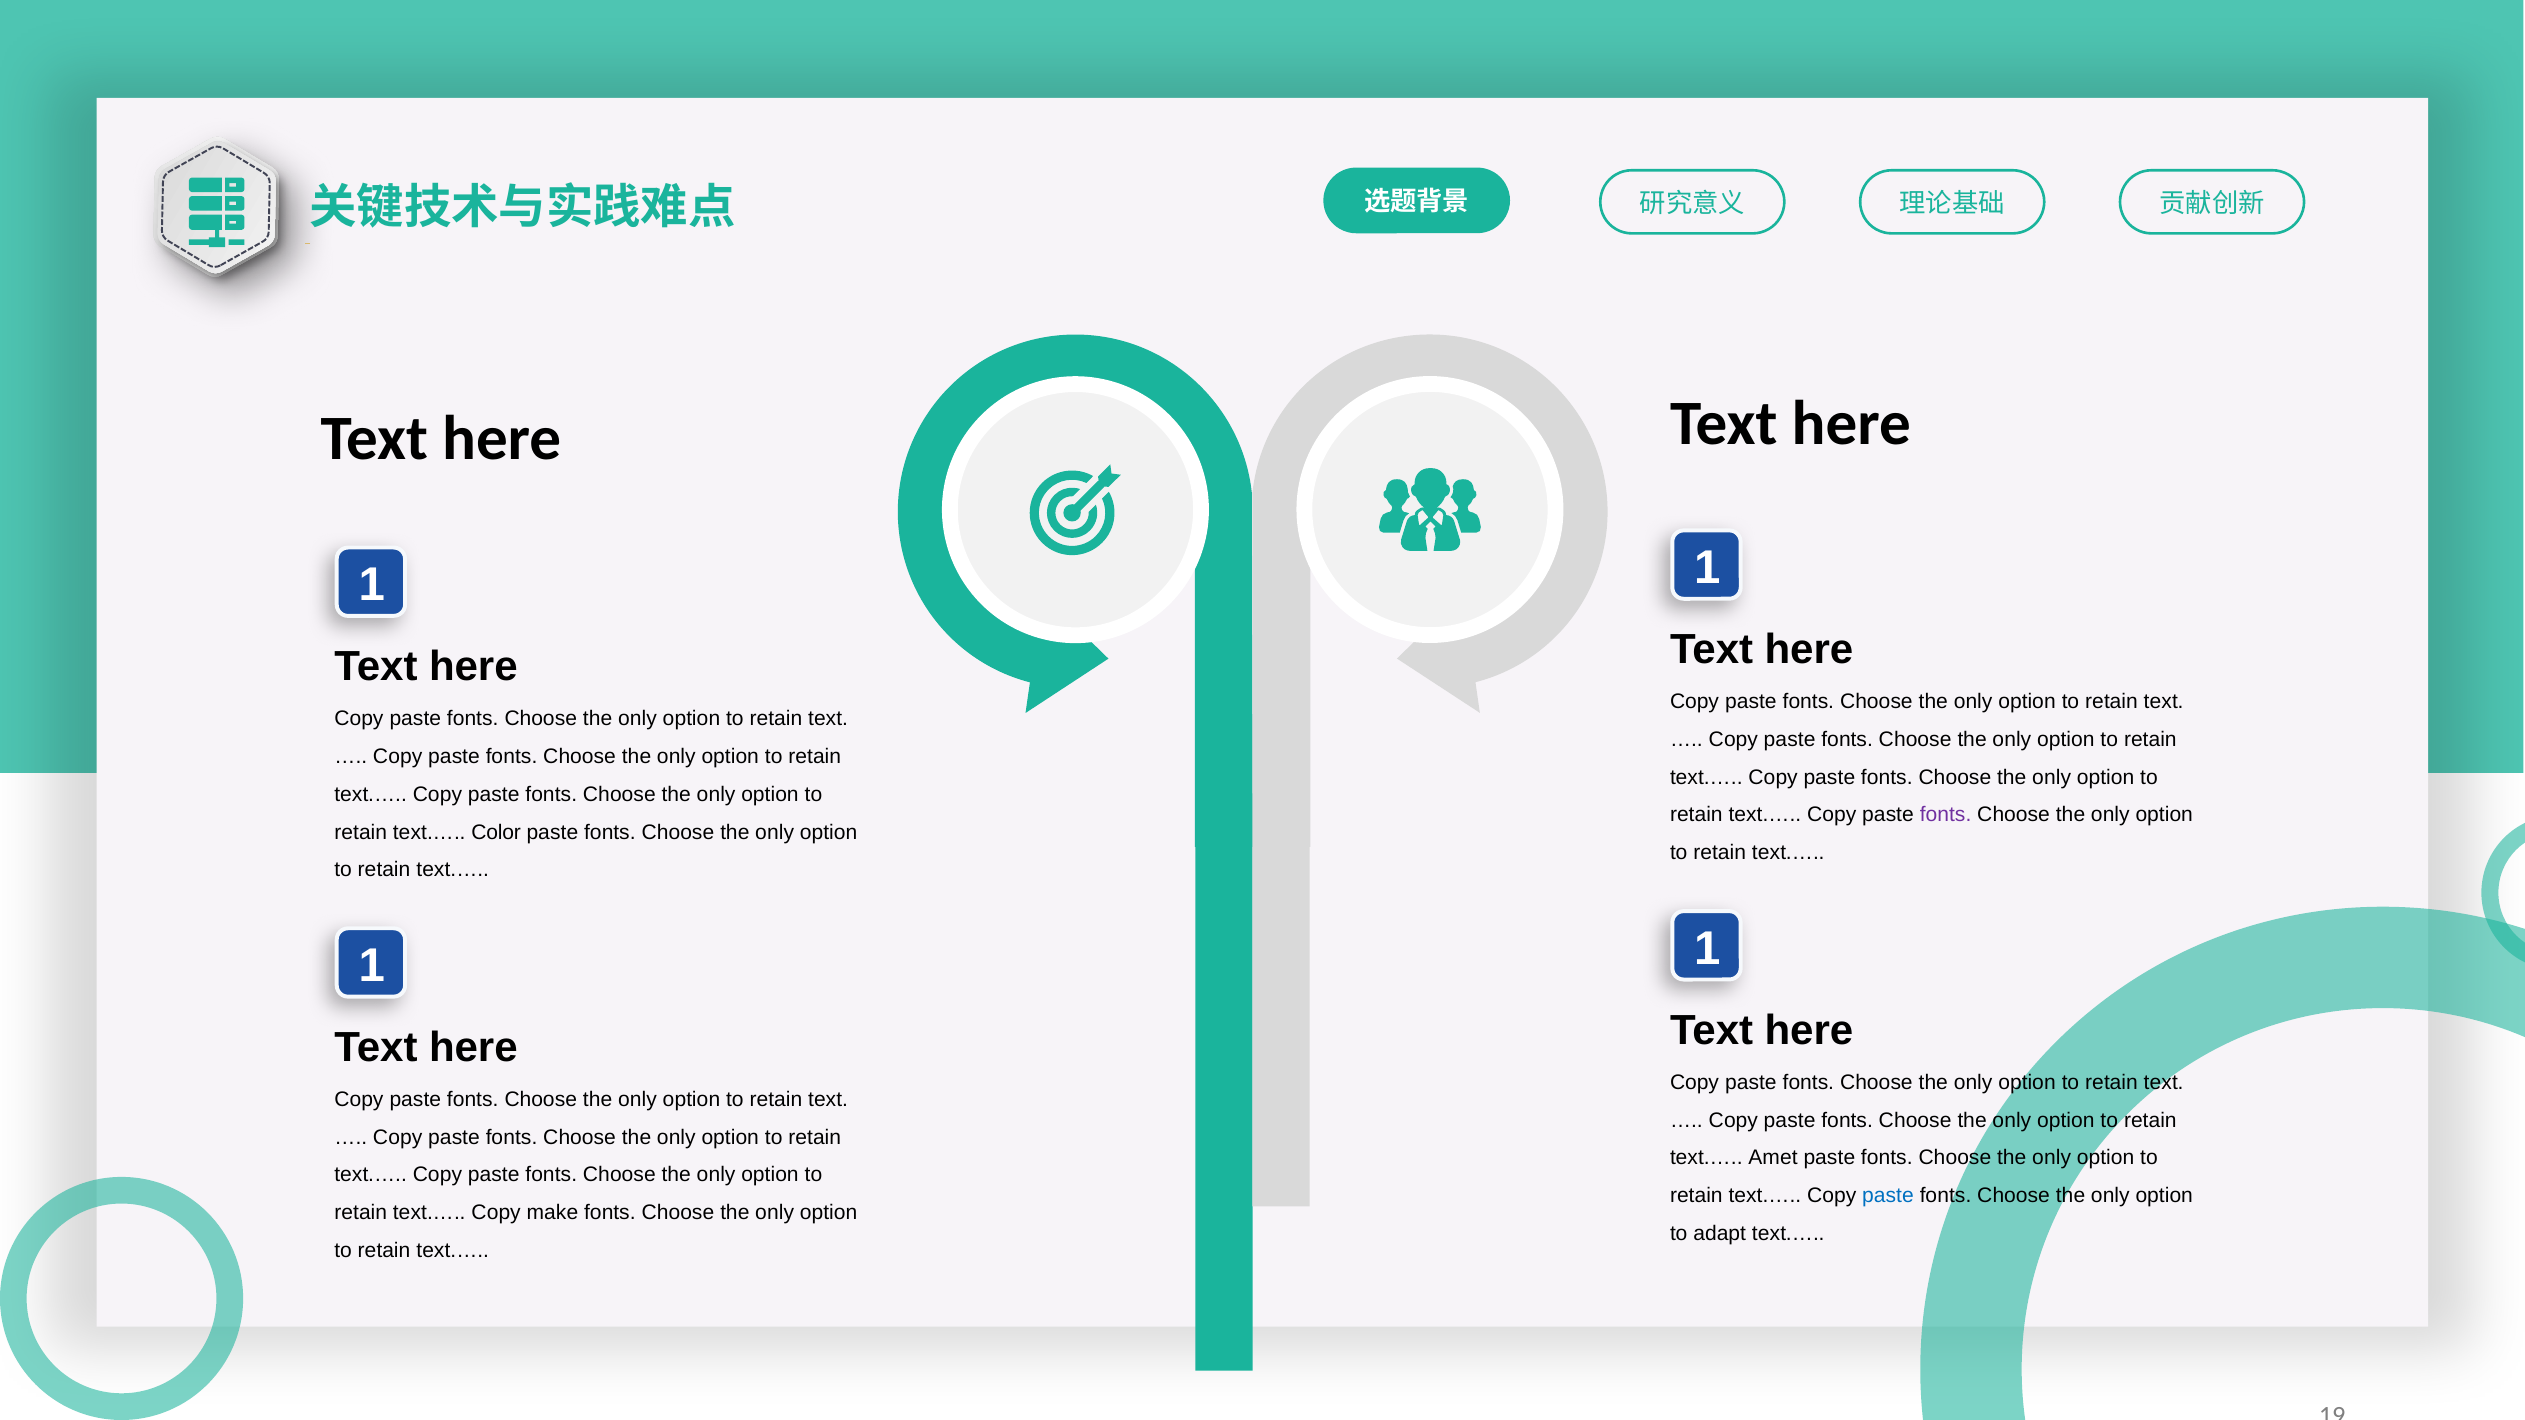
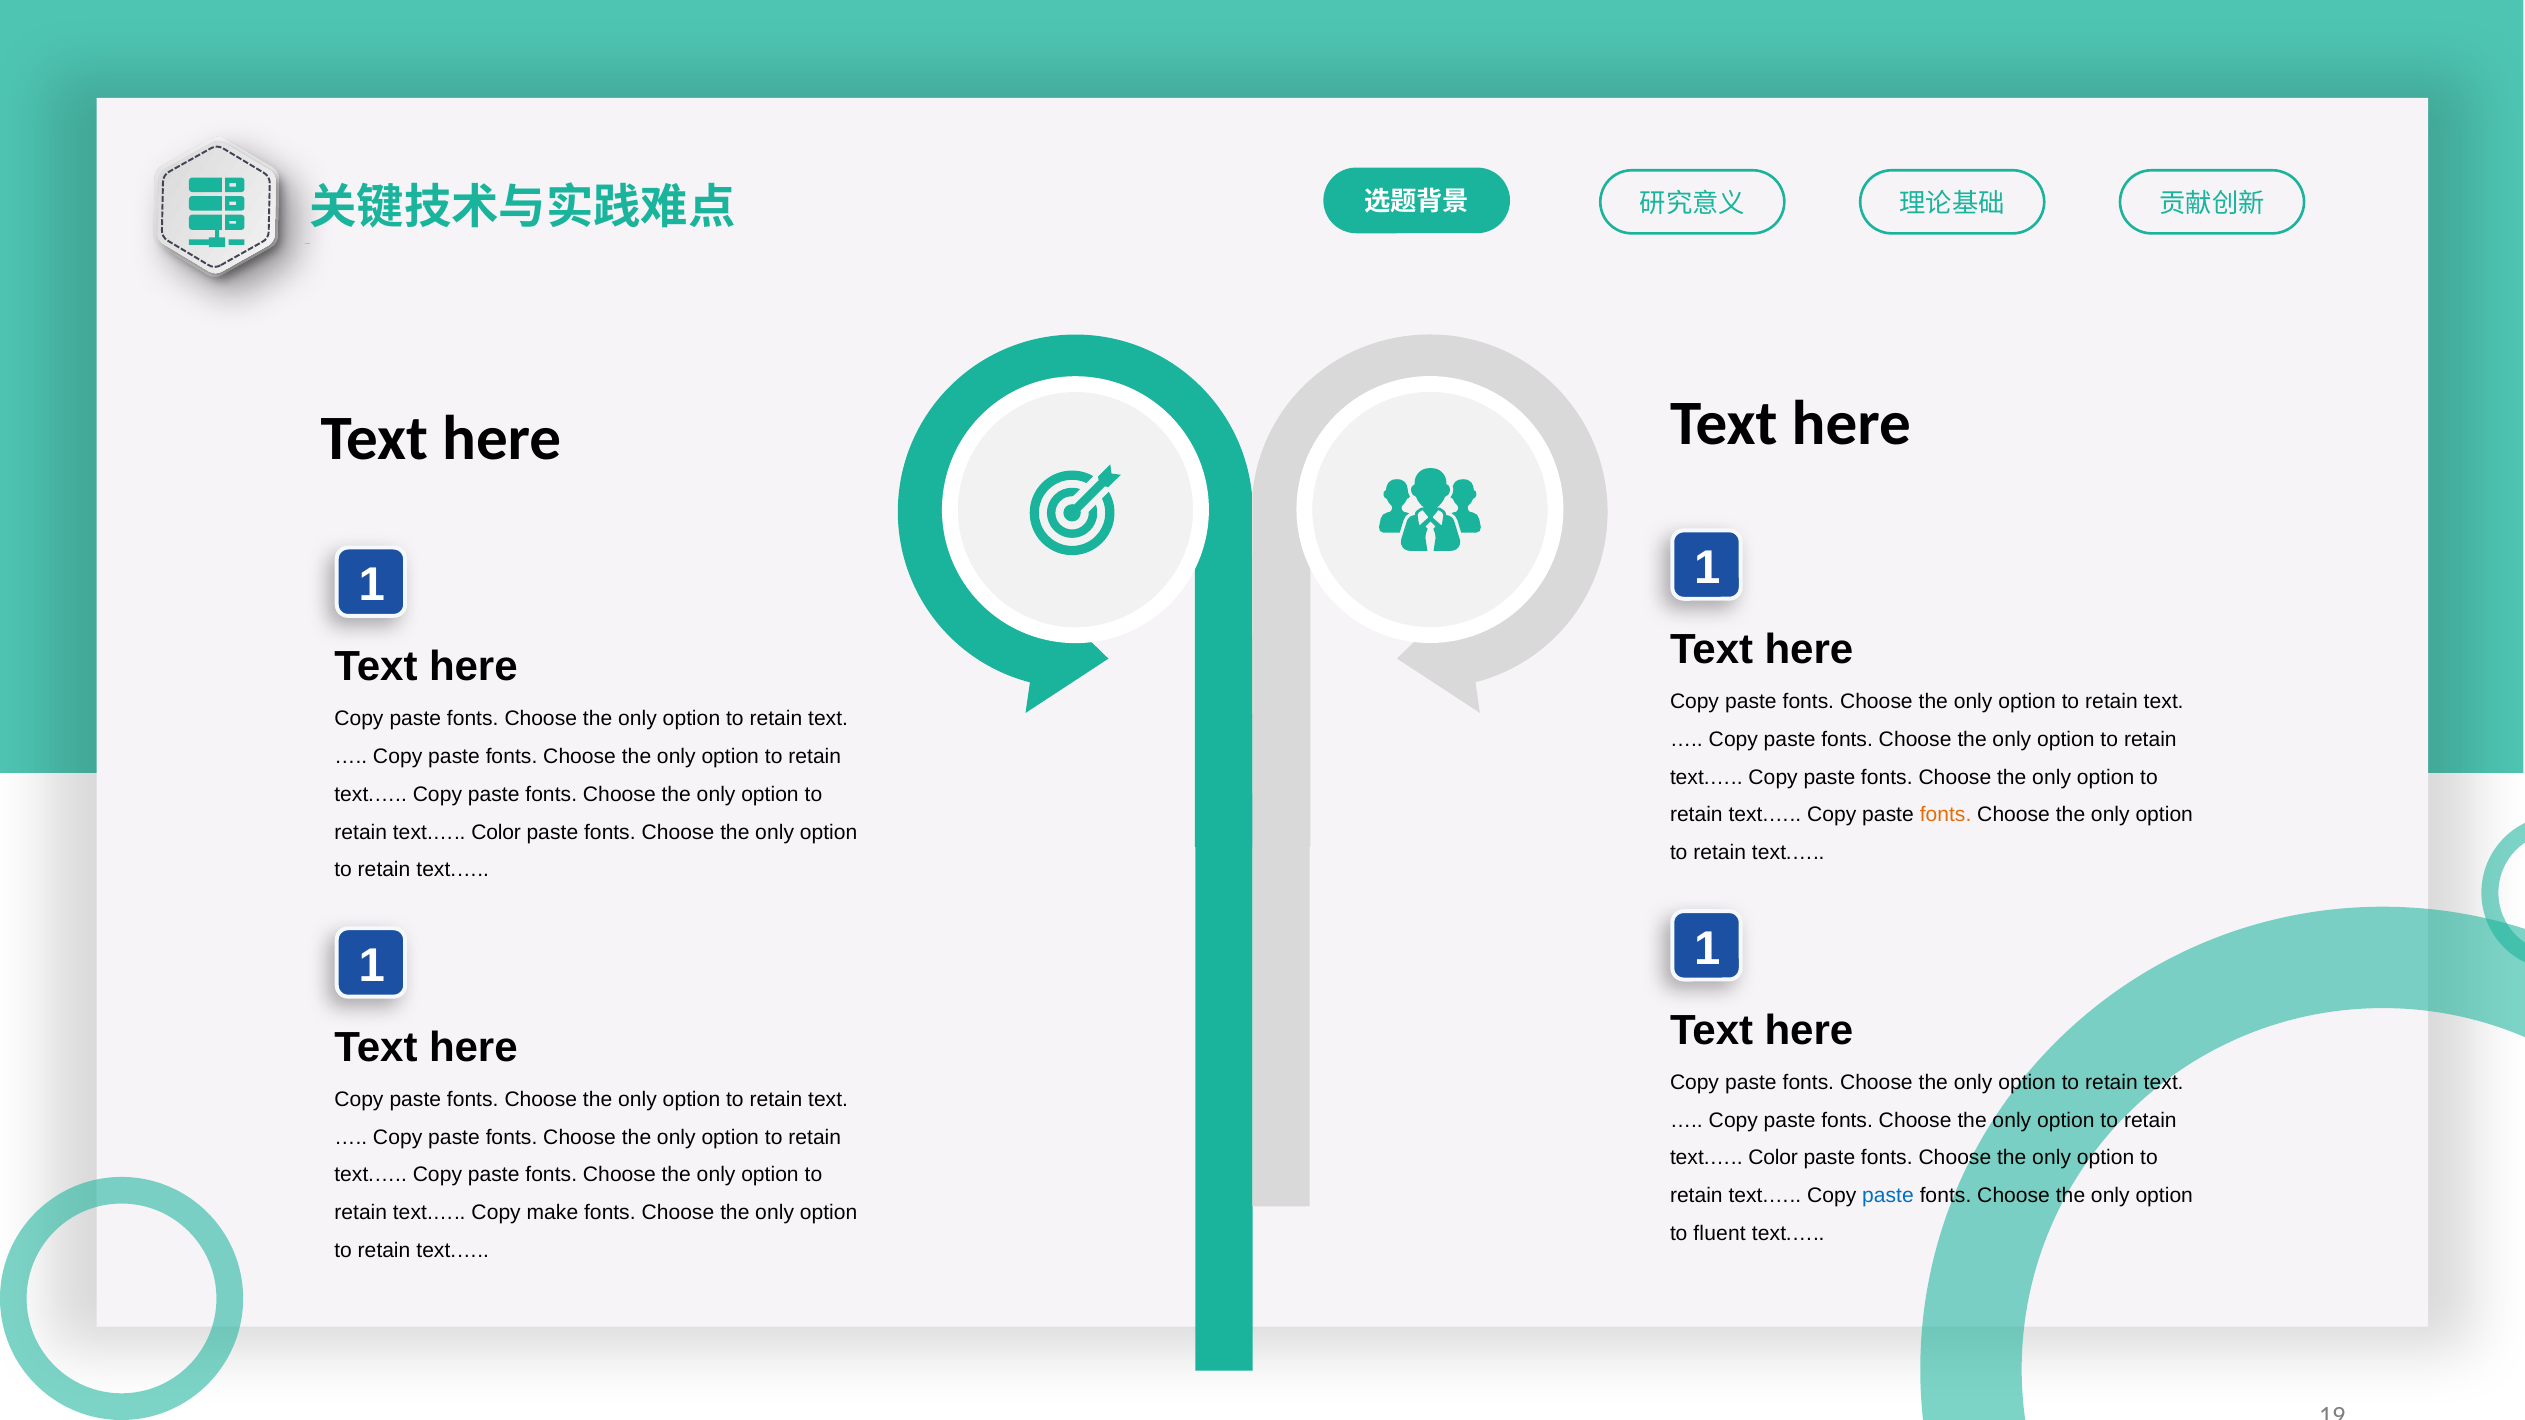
fonts at (1946, 815) colour: purple -> orange
Amet at (1773, 1158): Amet -> Color
adapt: adapt -> fluent
